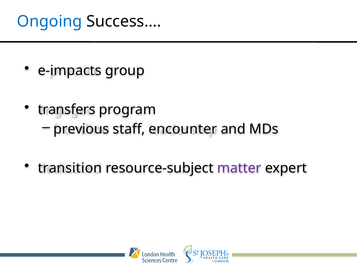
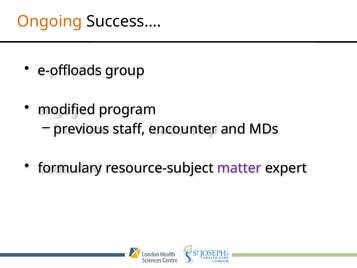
Ongoing colour: blue -> orange
e-impacts: e-impacts -> e-offloads
transfers: transfers -> modified
transition: transition -> formulary
